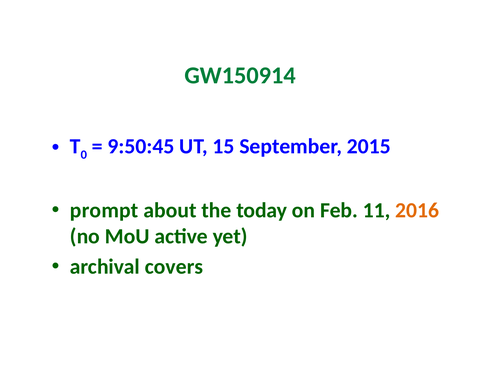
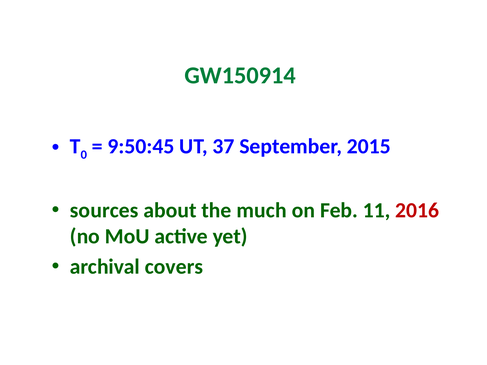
15: 15 -> 37
prompt: prompt -> sources
today: today -> much
2016 colour: orange -> red
